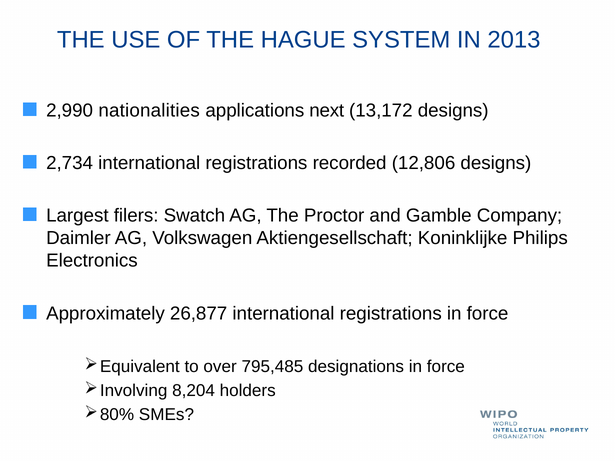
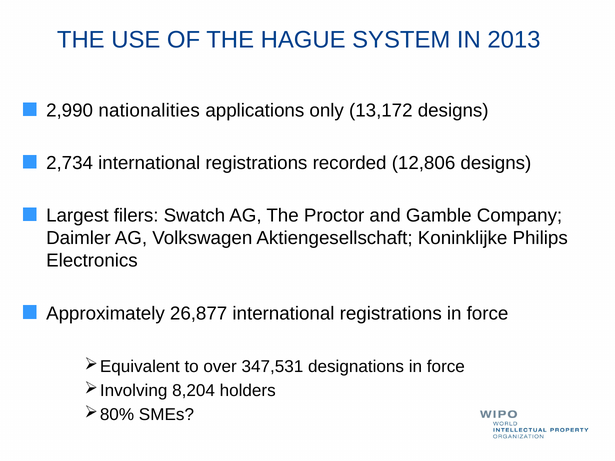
next: next -> only
795,485: 795,485 -> 347,531
